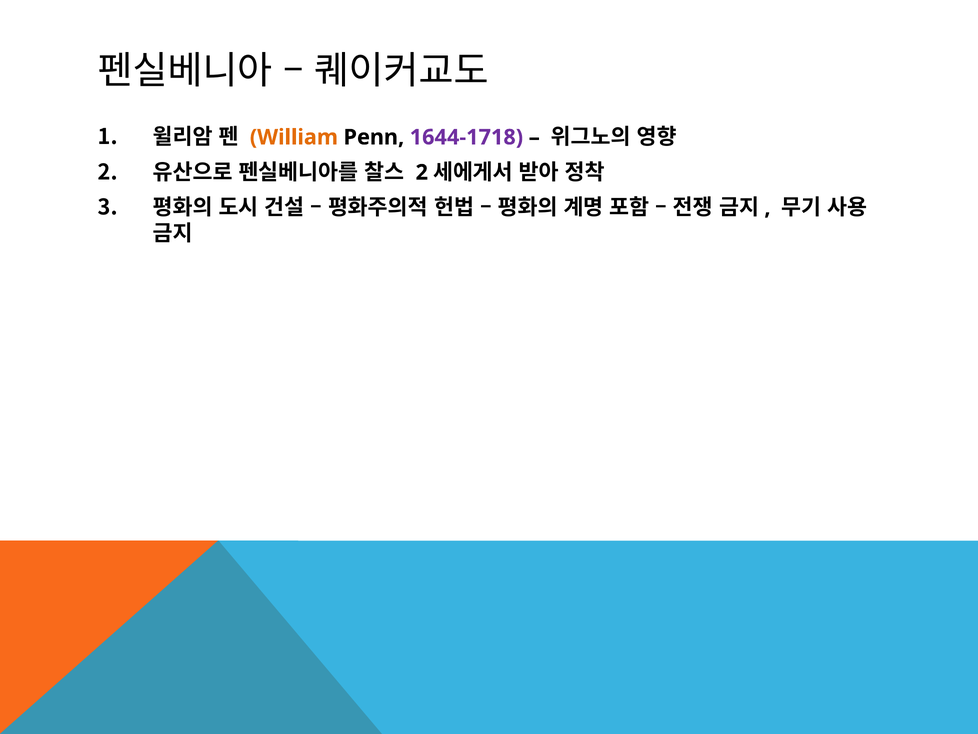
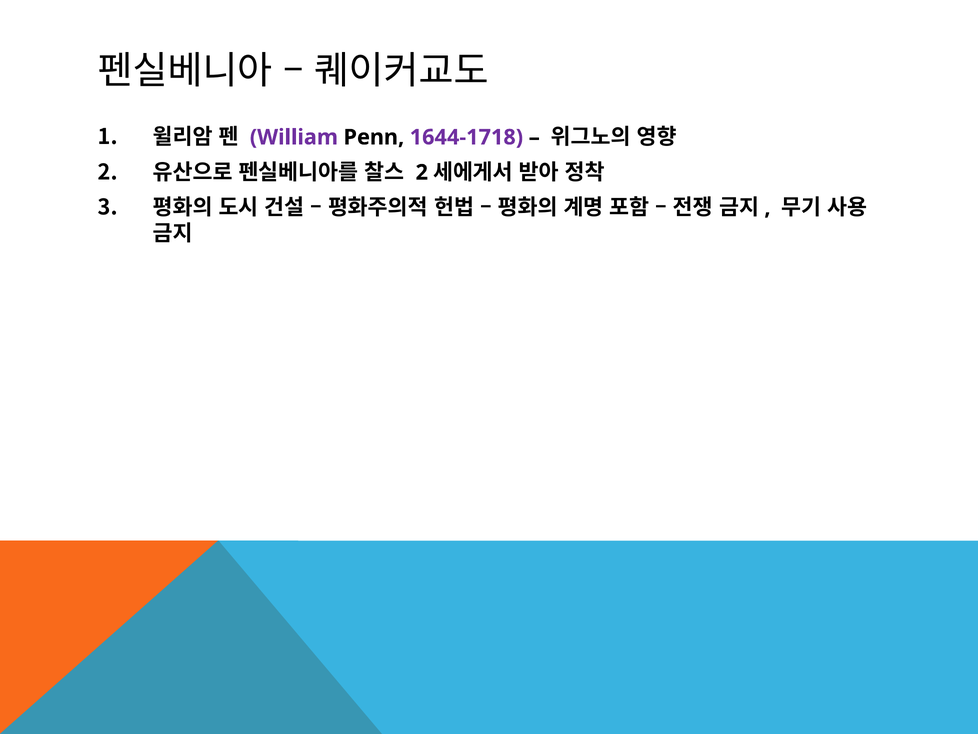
William colour: orange -> purple
